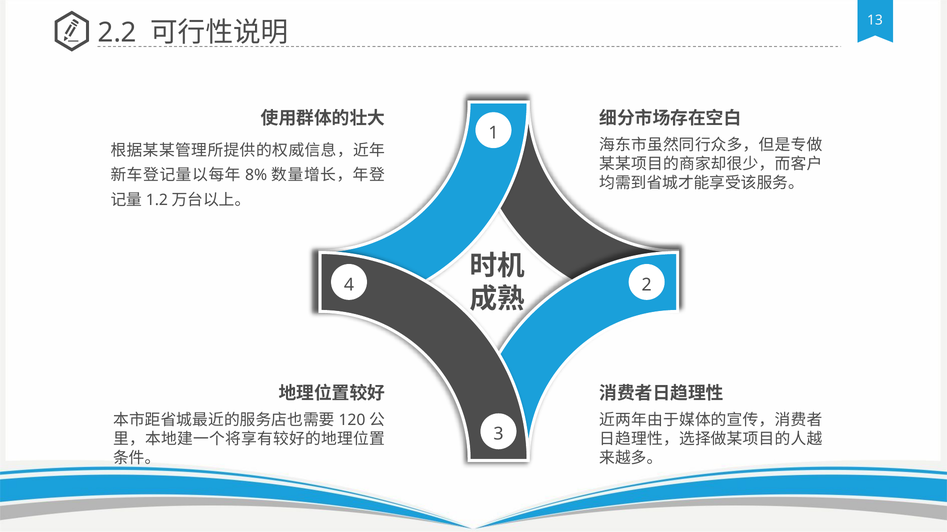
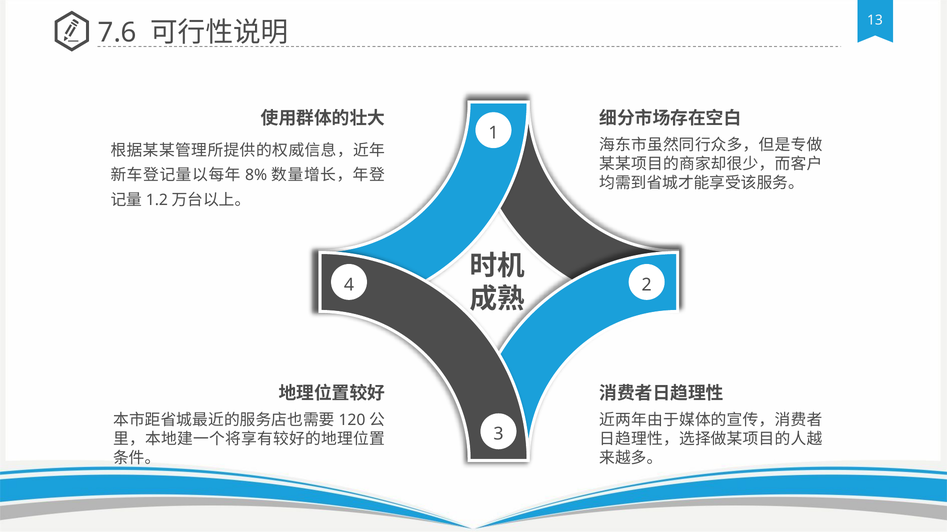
2.2: 2.2 -> 7.6
